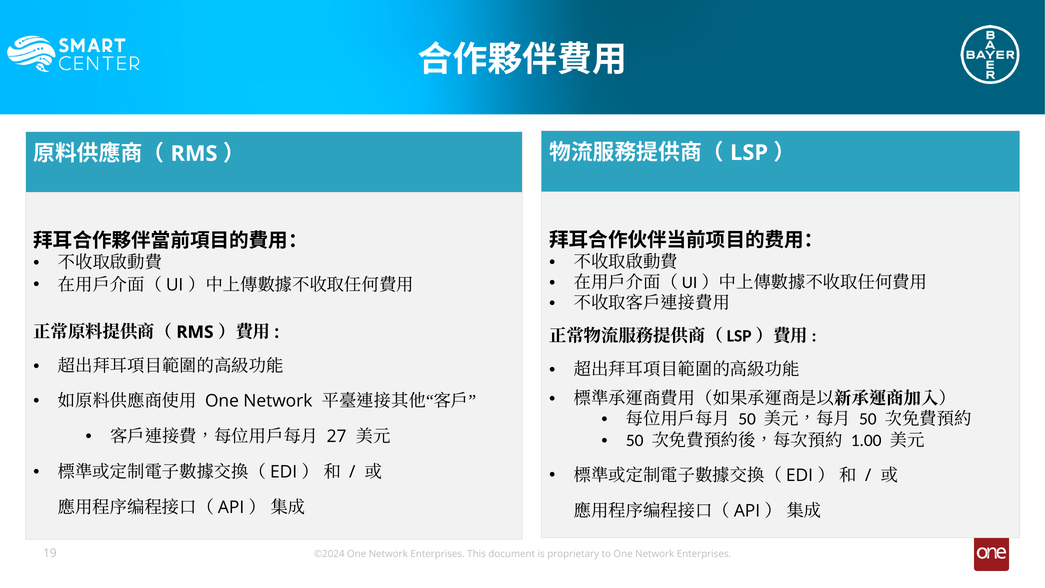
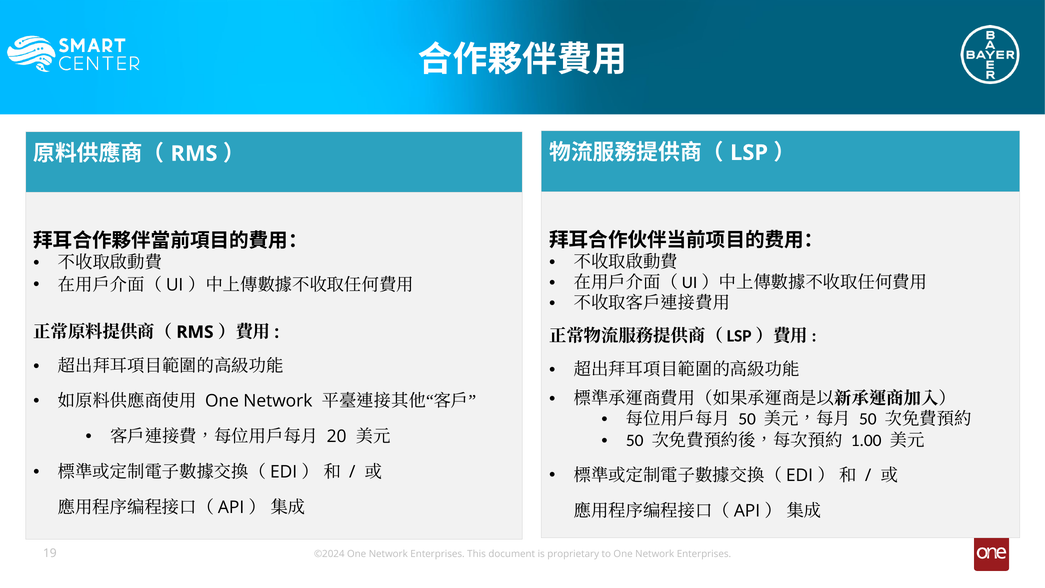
27: 27 -> 20
